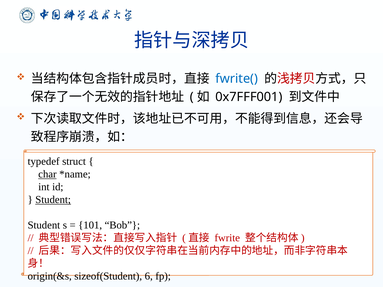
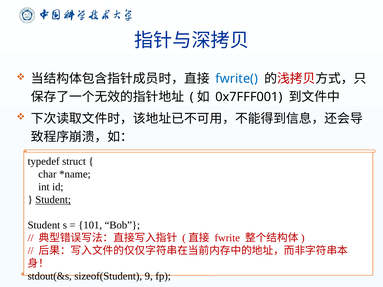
char underline: present -> none
origin(&s: origin(&s -> stdout(&s
6: 6 -> 9
